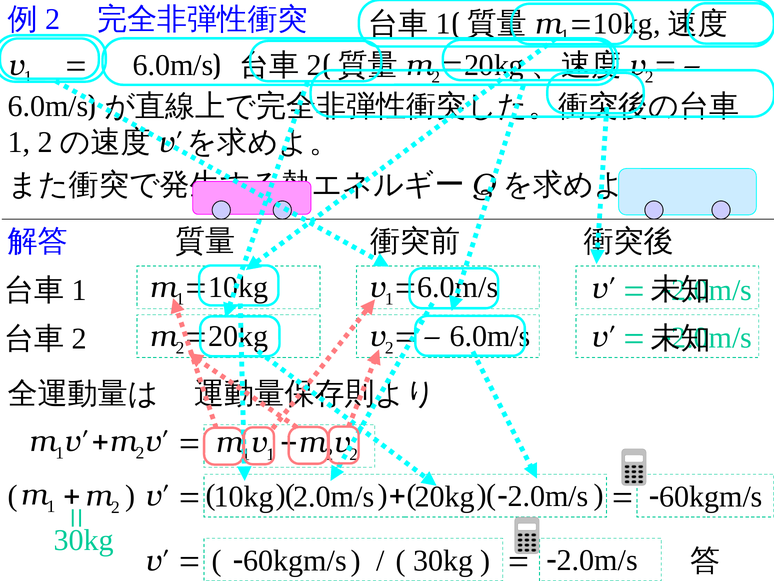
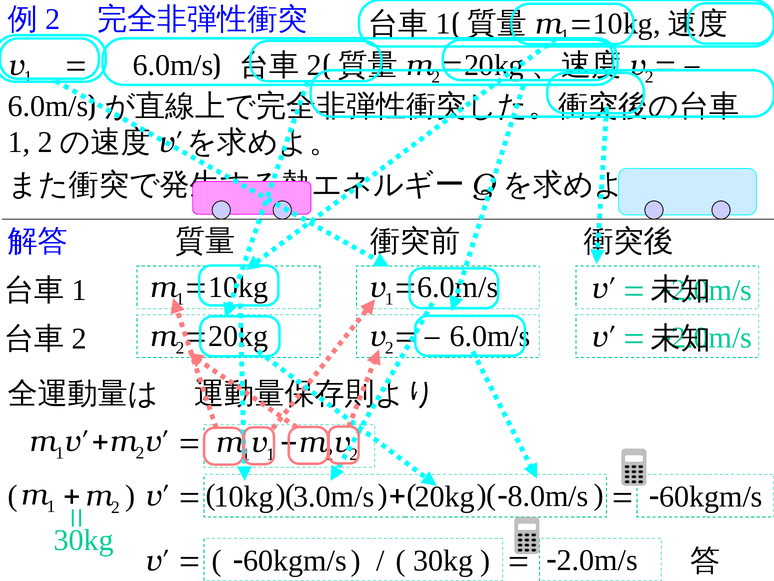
10kg 2.0m/s: 2.0m/s -> 3.0m/s
2.0m/s at (548, 496): 2.0m/s -> 8.0m/s
